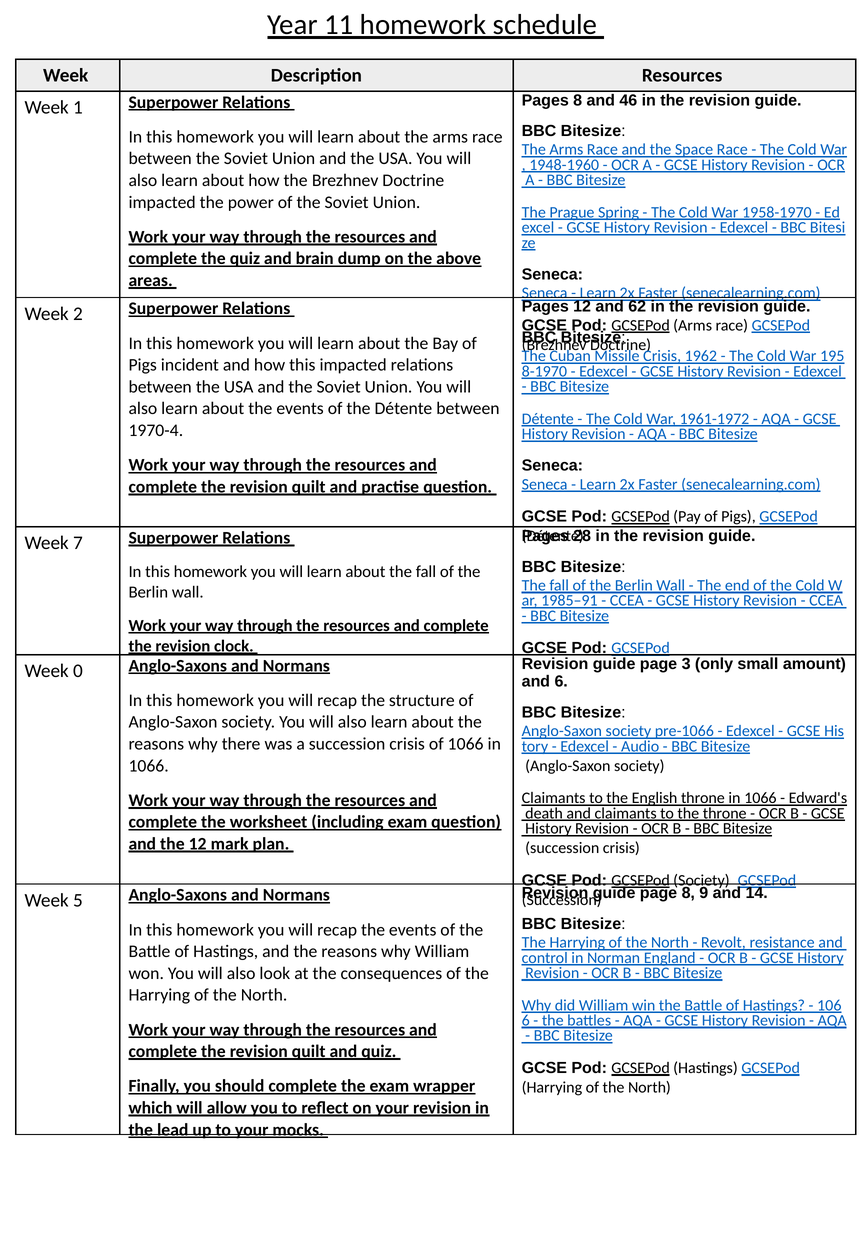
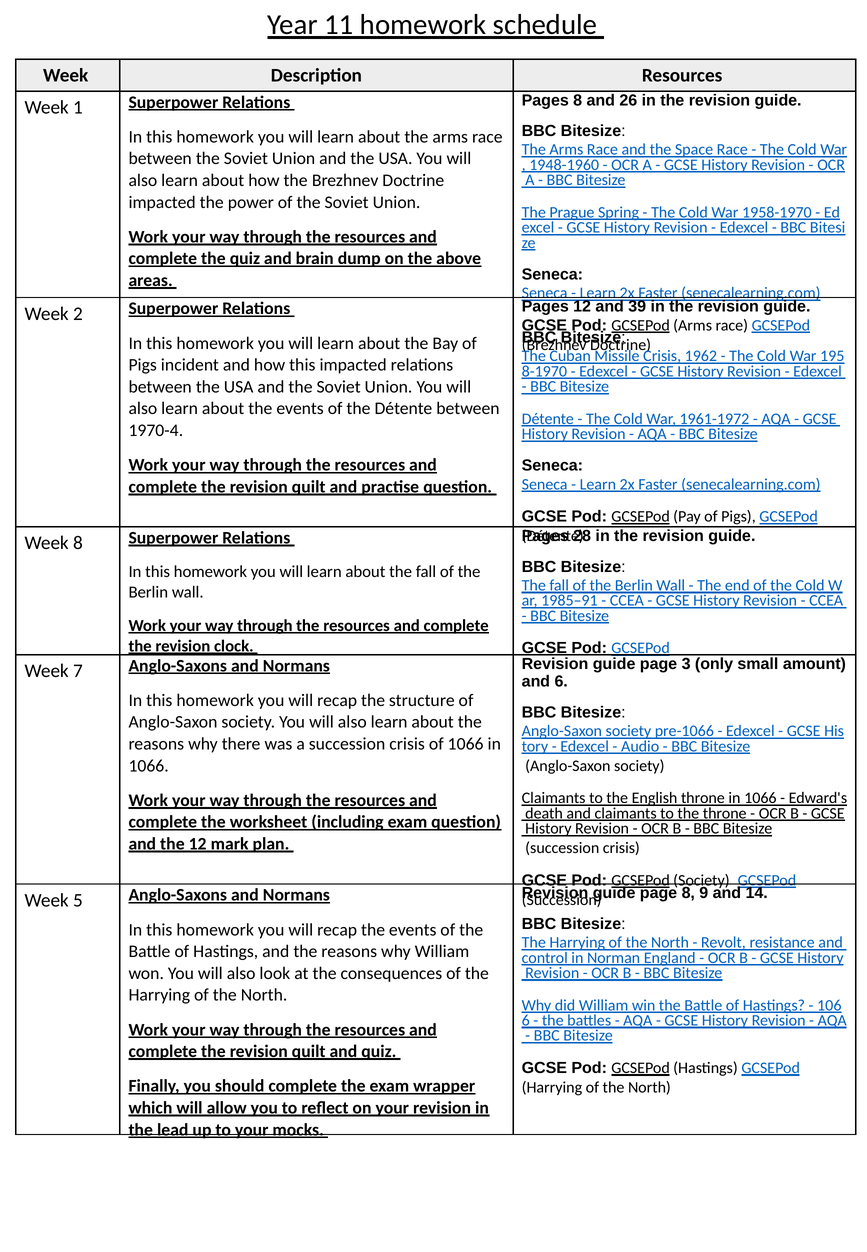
46: 46 -> 26
62: 62 -> 39
Week 7: 7 -> 8
0: 0 -> 7
